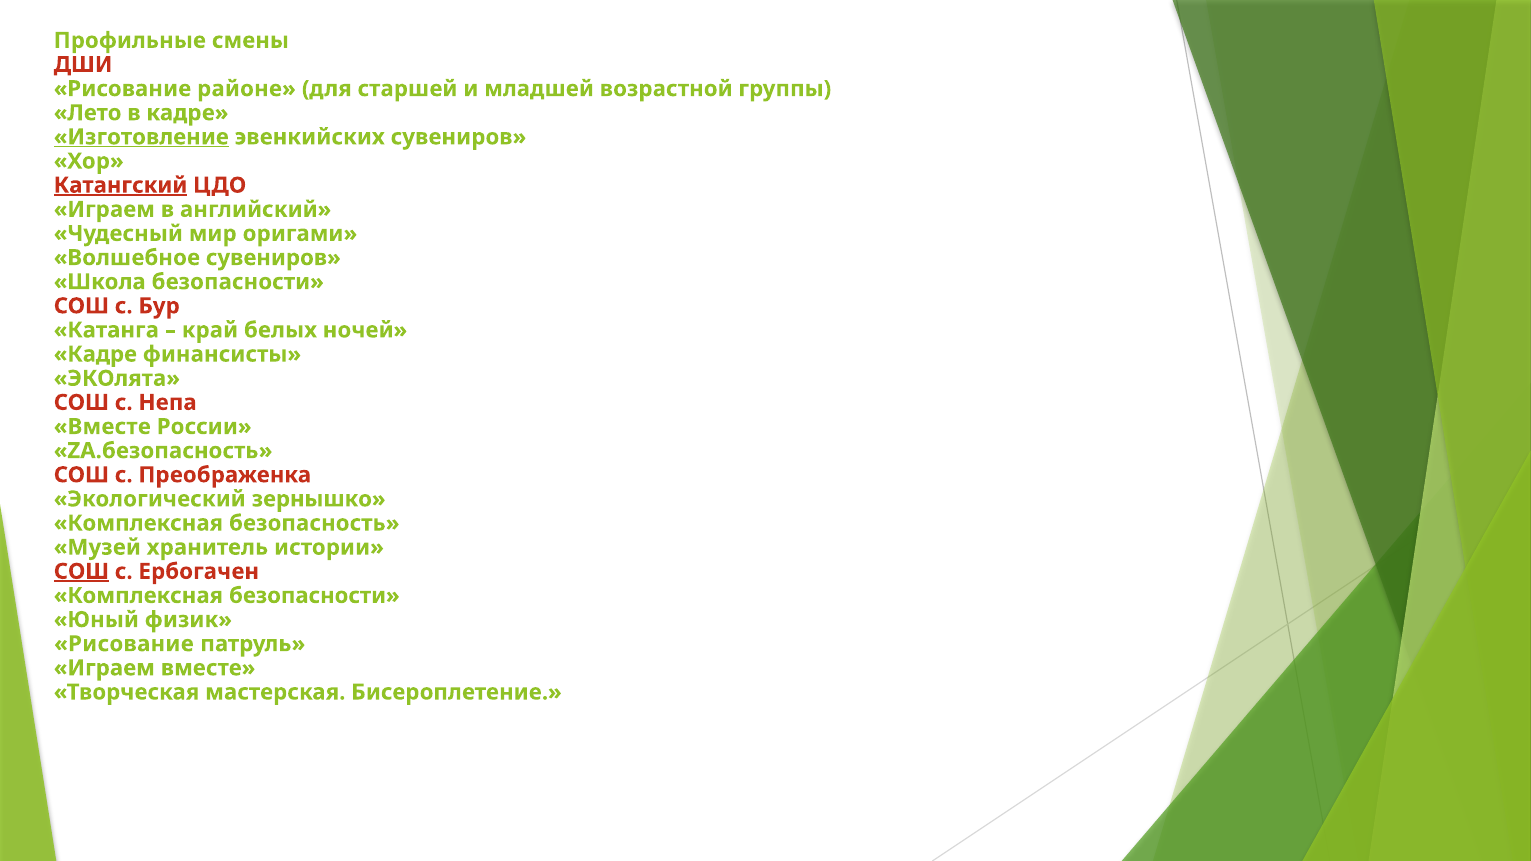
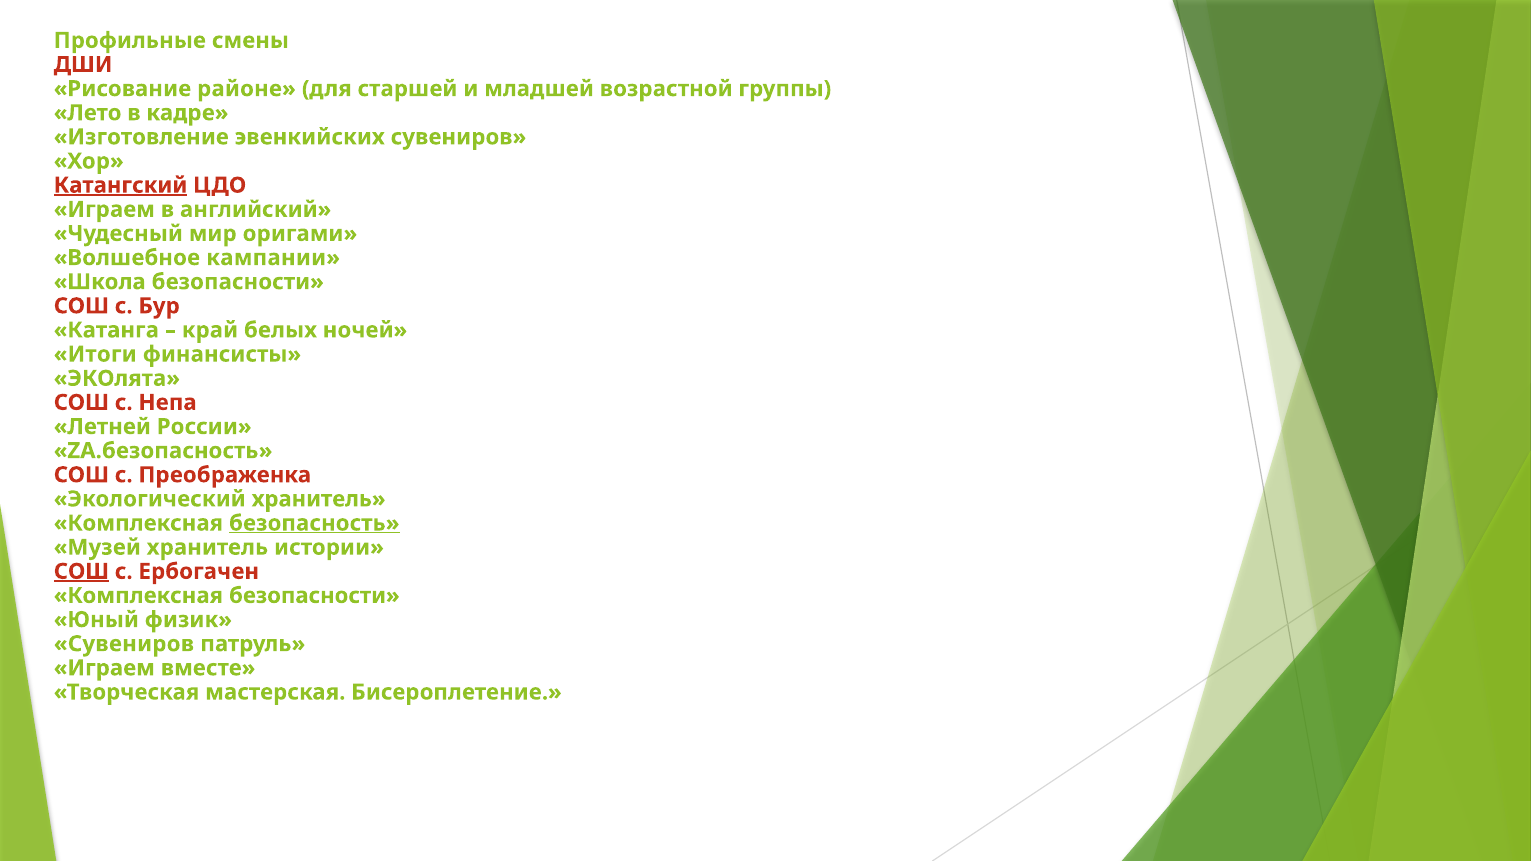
Изготовление underline: present -> none
Волшебное сувениров: сувениров -> кампании
Кадре at (95, 354): Кадре -> Итоги
Вместе at (102, 427): Вместе -> Летней
Экологический зернышко: зернышко -> хранитель
безопасность underline: none -> present
Рисование at (124, 644): Рисование -> Сувениров
